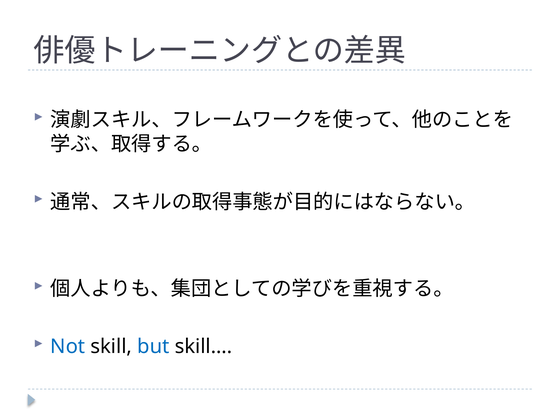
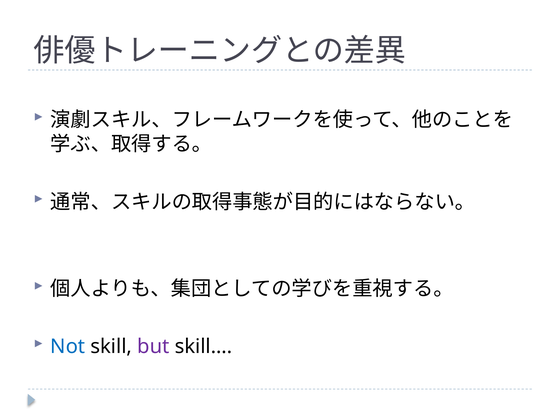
but colour: blue -> purple
